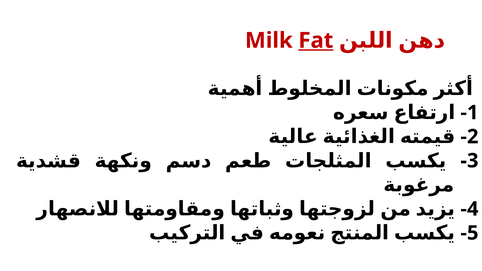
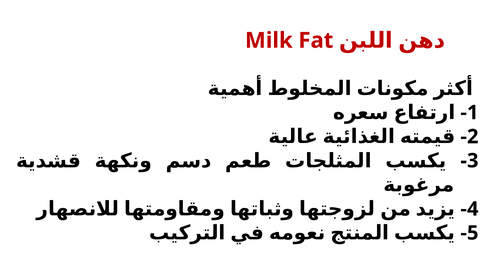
Fat underline: present -> none
